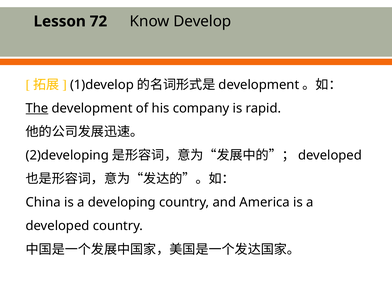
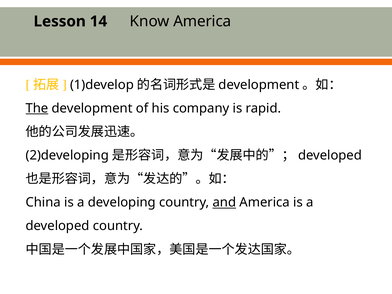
72: 72 -> 14
Know Develop: Develop -> America
and underline: none -> present
